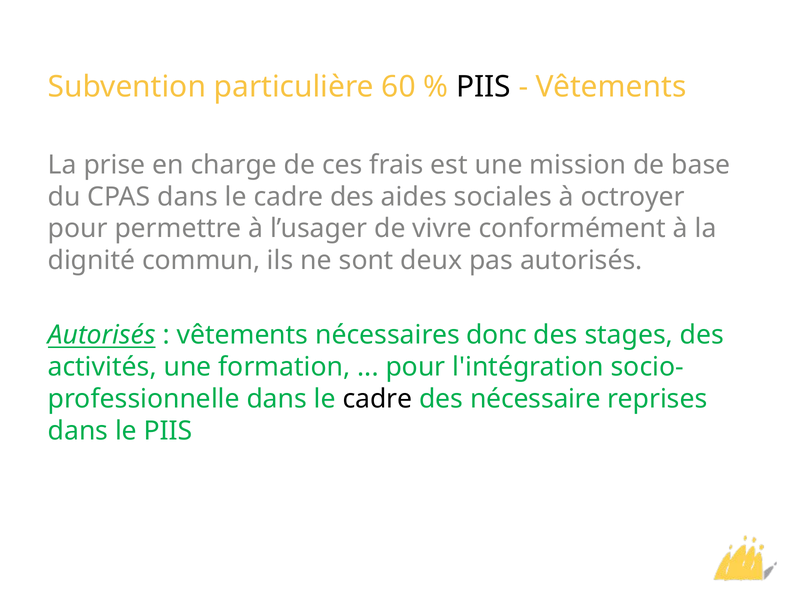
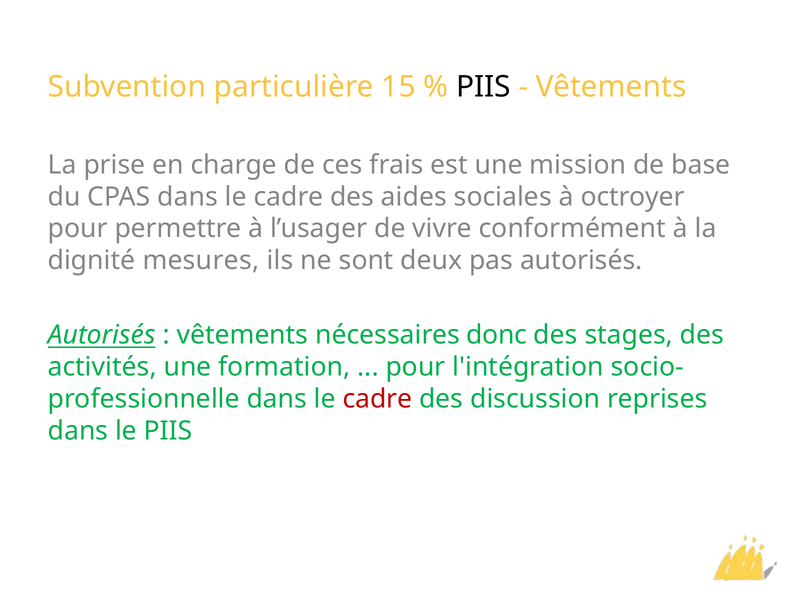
60: 60 -> 15
commun: commun -> mesures
cadre at (378, 399) colour: black -> red
nécessaire: nécessaire -> discussion
